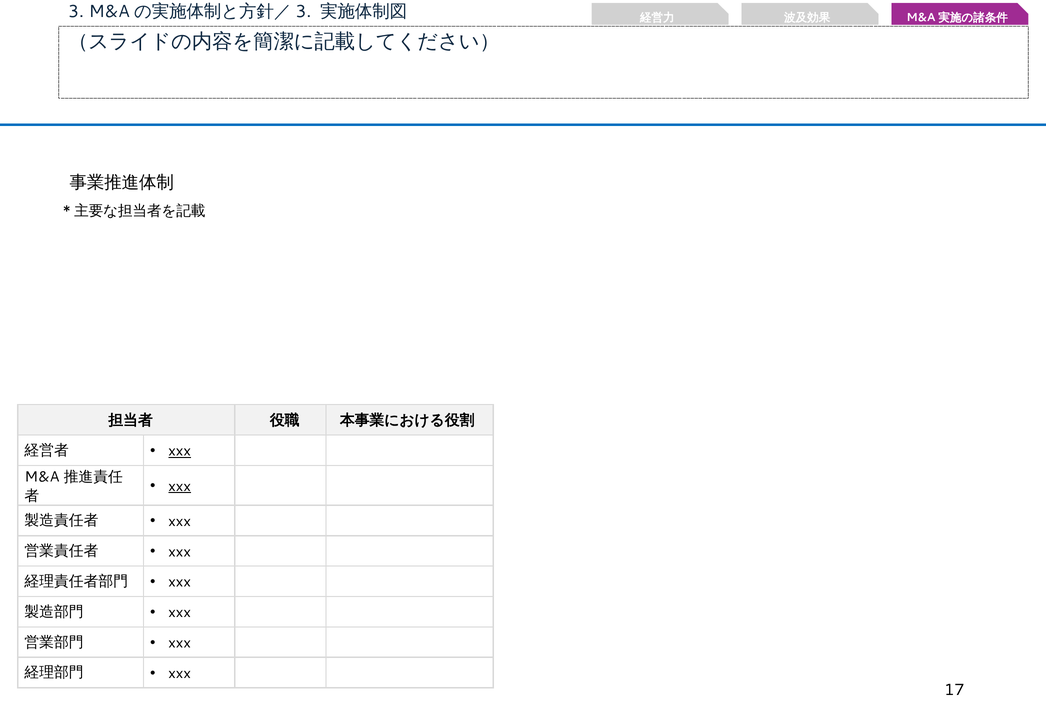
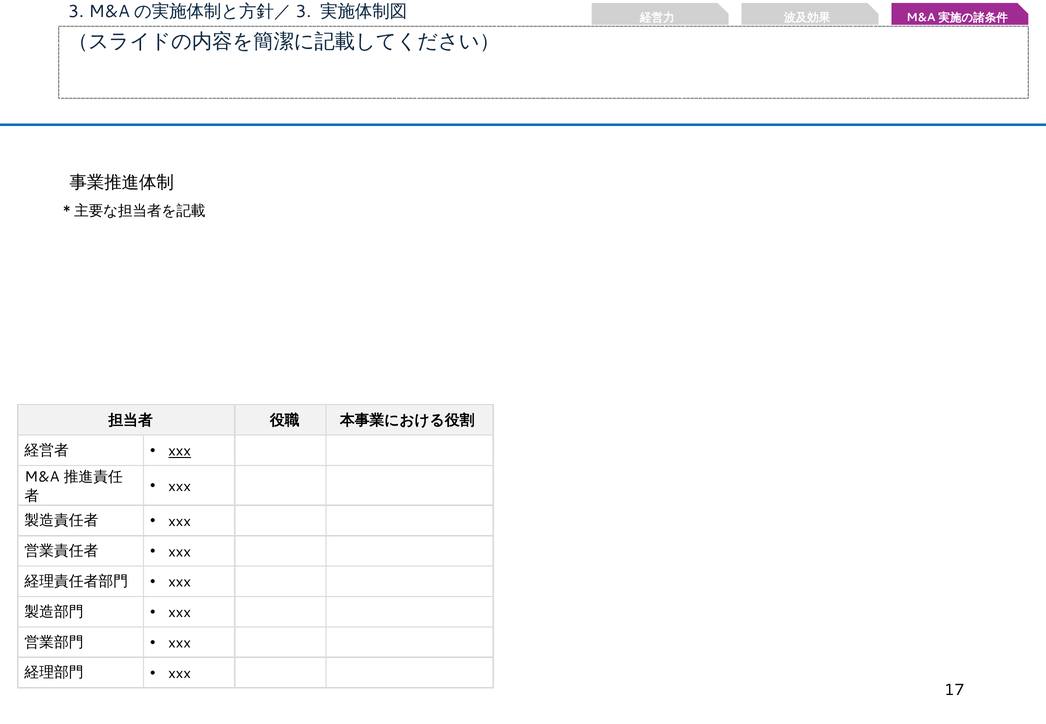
xxx at (180, 486) underline: present -> none
